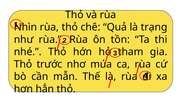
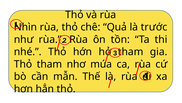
trạng: trạng -> trước
Thỏ trước: trước -> tham
